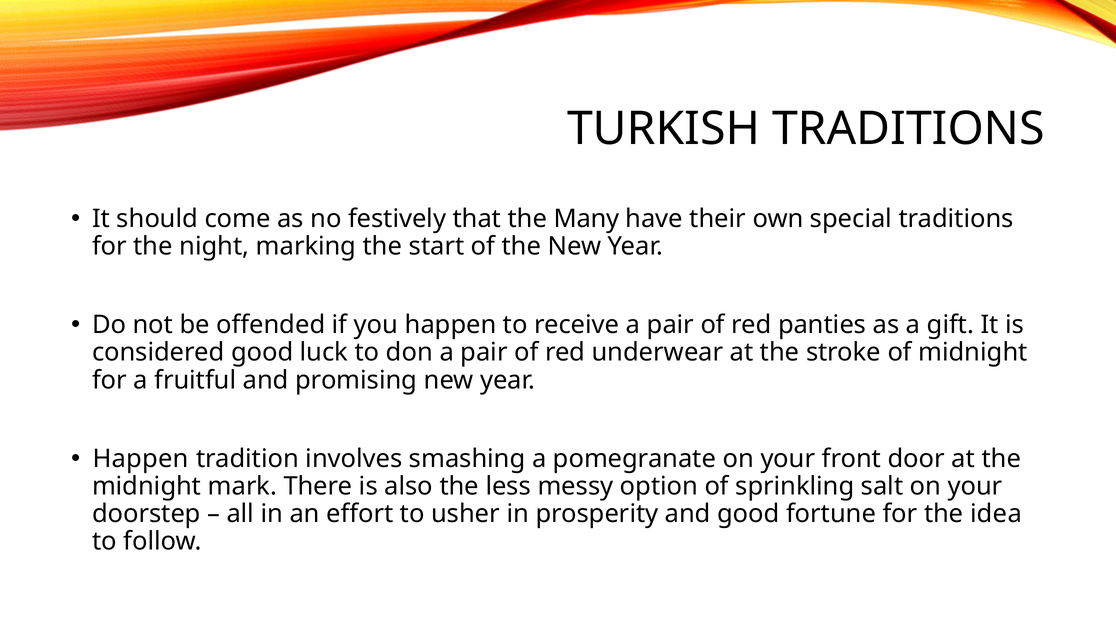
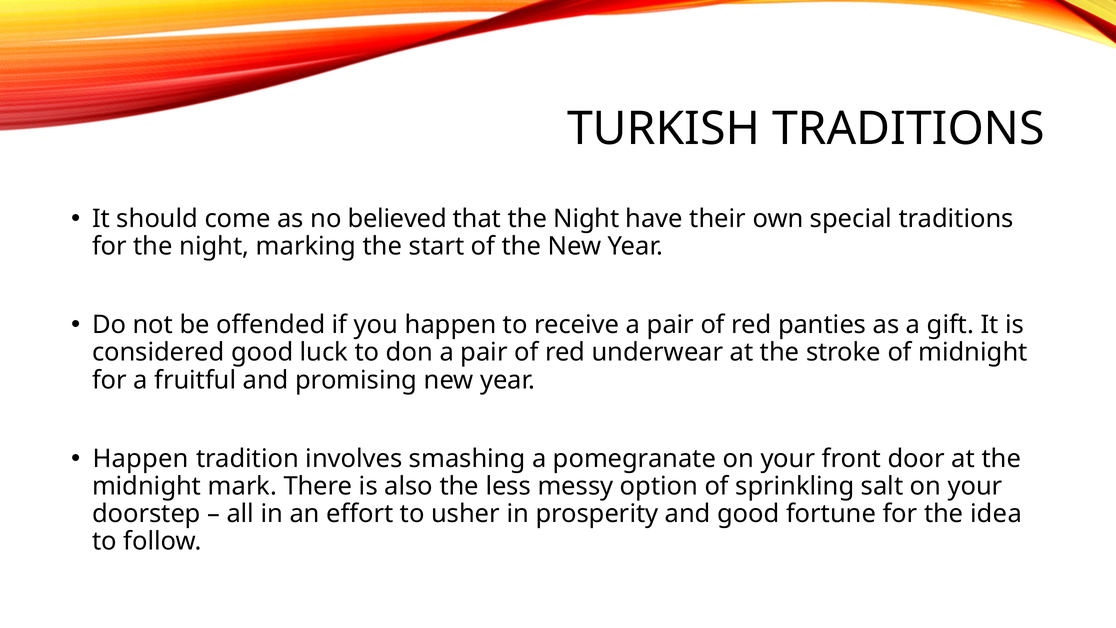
festively: festively -> believed
that the Many: Many -> Night
